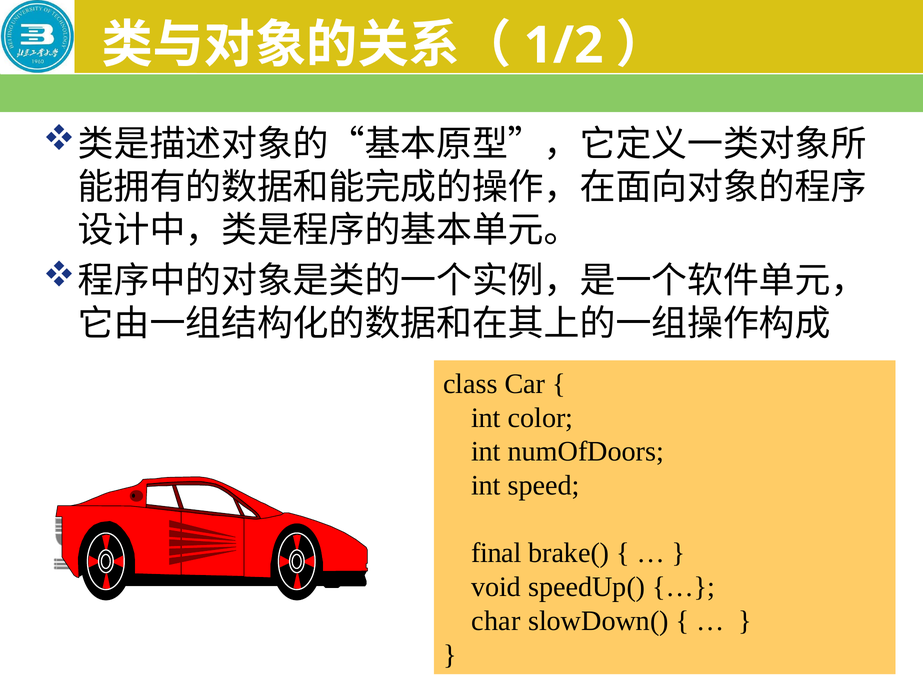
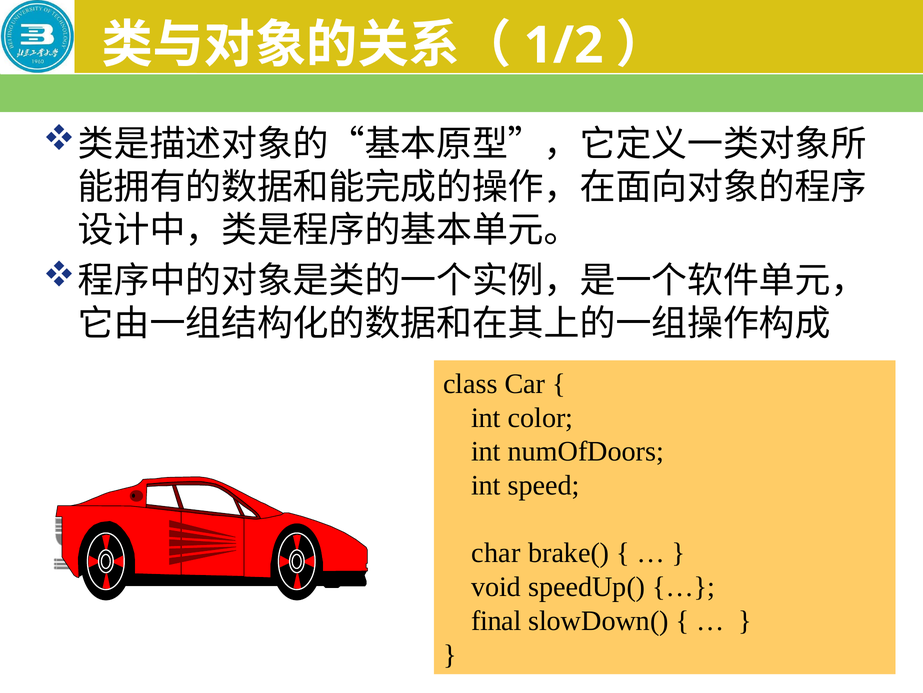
final: final -> char
char: char -> final
